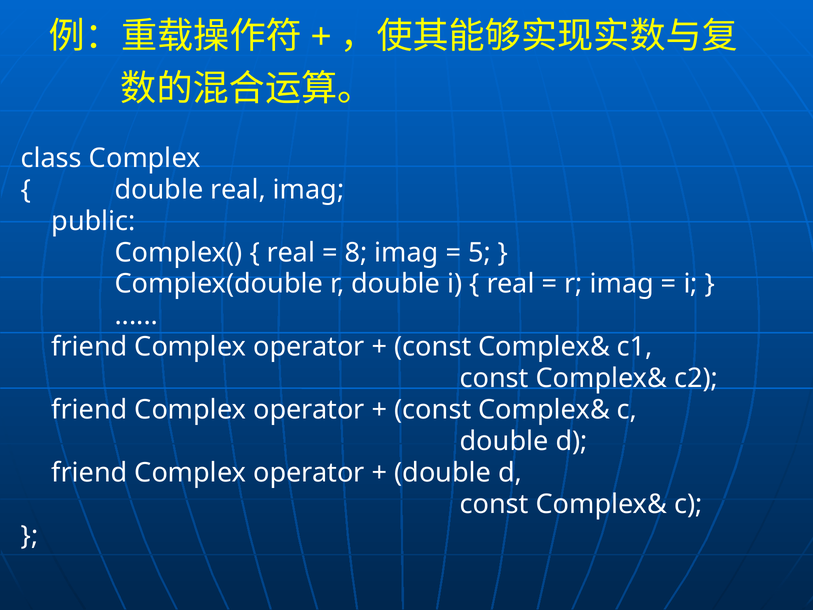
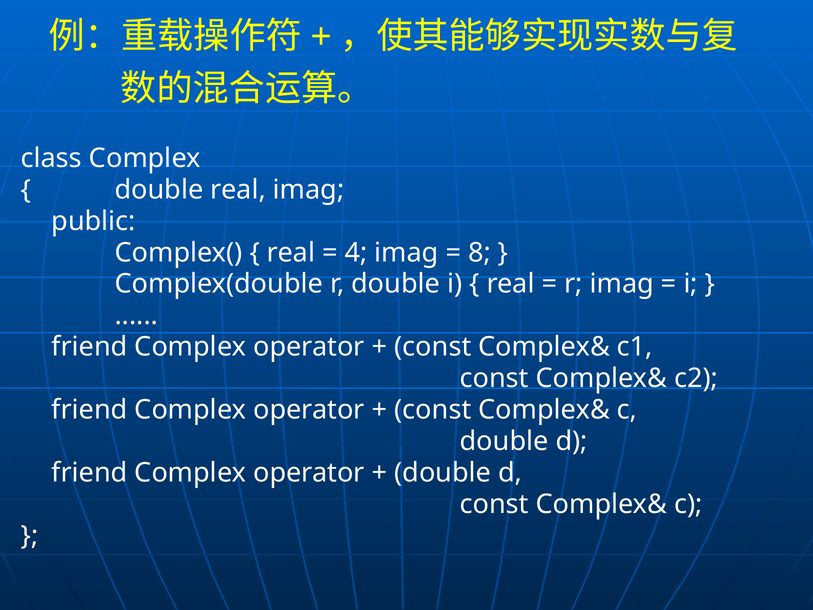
8: 8 -> 4
5: 5 -> 8
